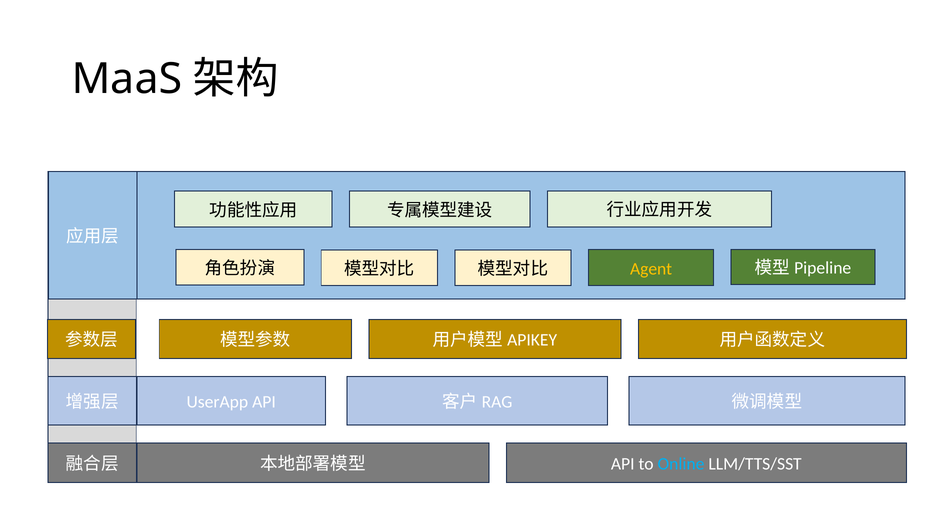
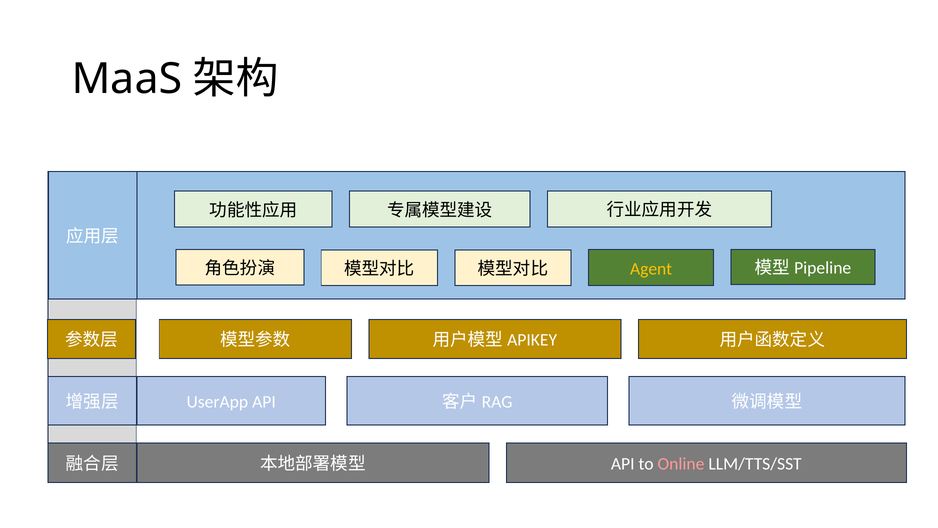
Online colour: light blue -> pink
